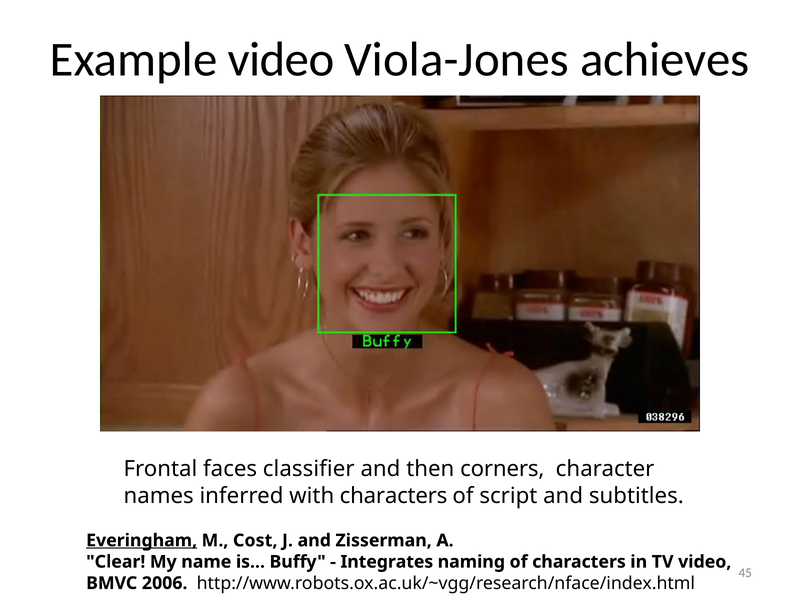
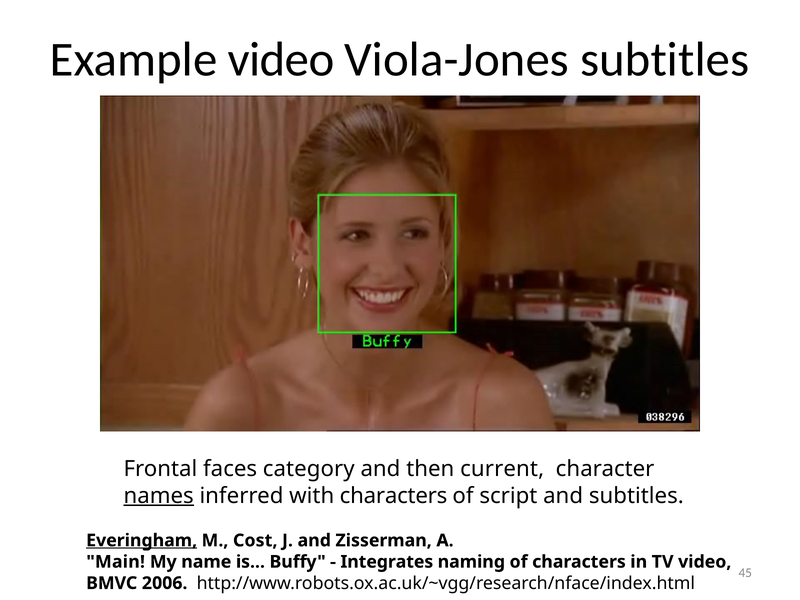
Viola-Jones achieves: achieves -> subtitles
classifier: classifier -> category
corners: corners -> current
names underline: none -> present
Clear: Clear -> Main
